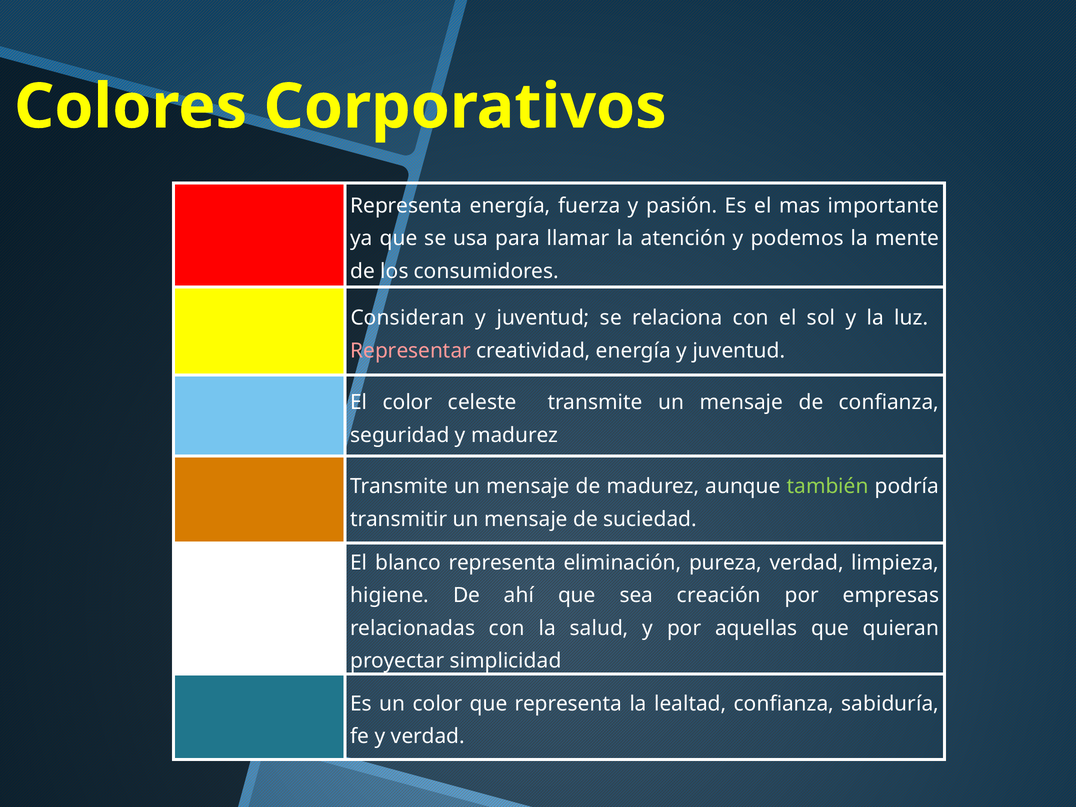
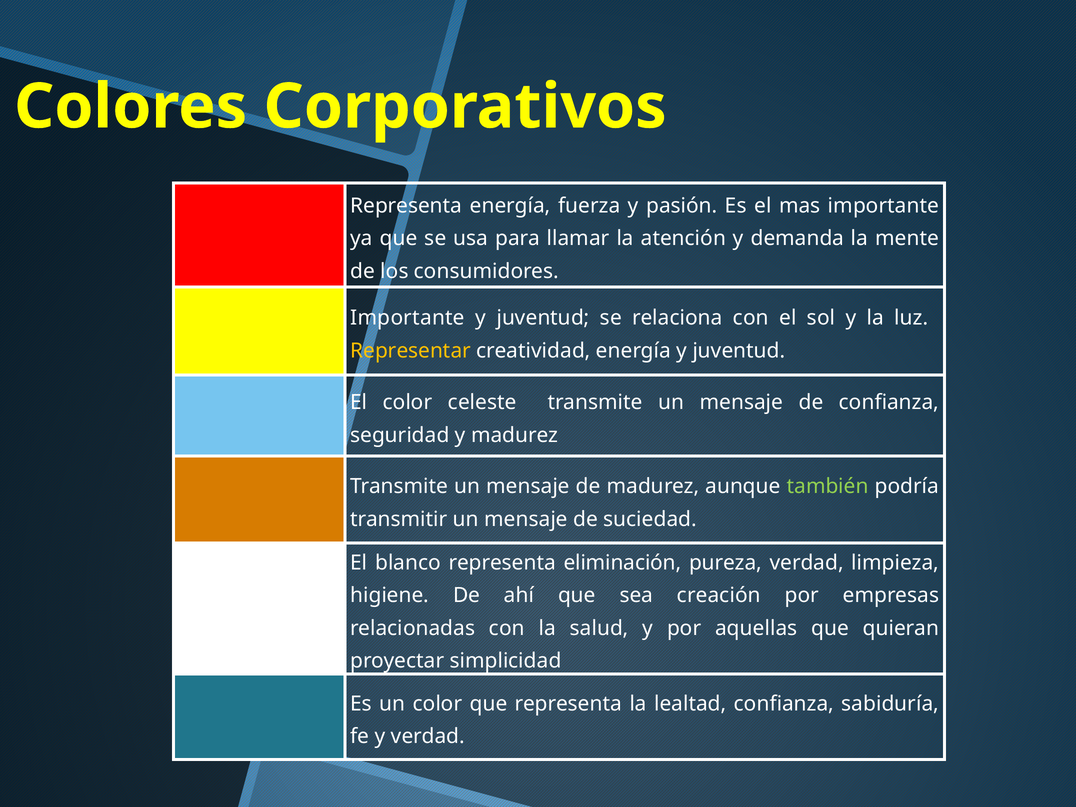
podemos: podemos -> demanda
Consideran at (408, 318): Consideran -> Importante
Representar colour: pink -> yellow
